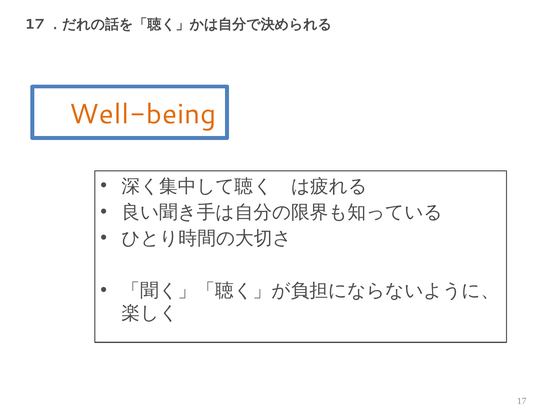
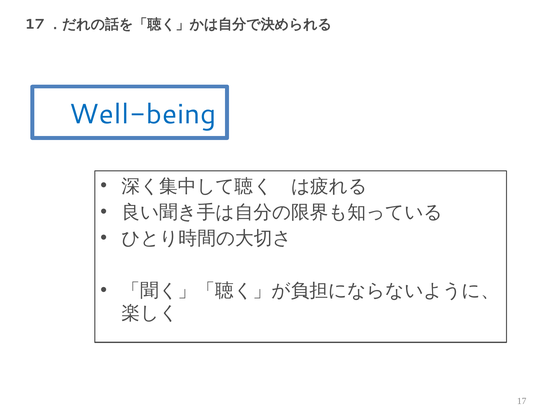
Well-being colour: orange -> blue
